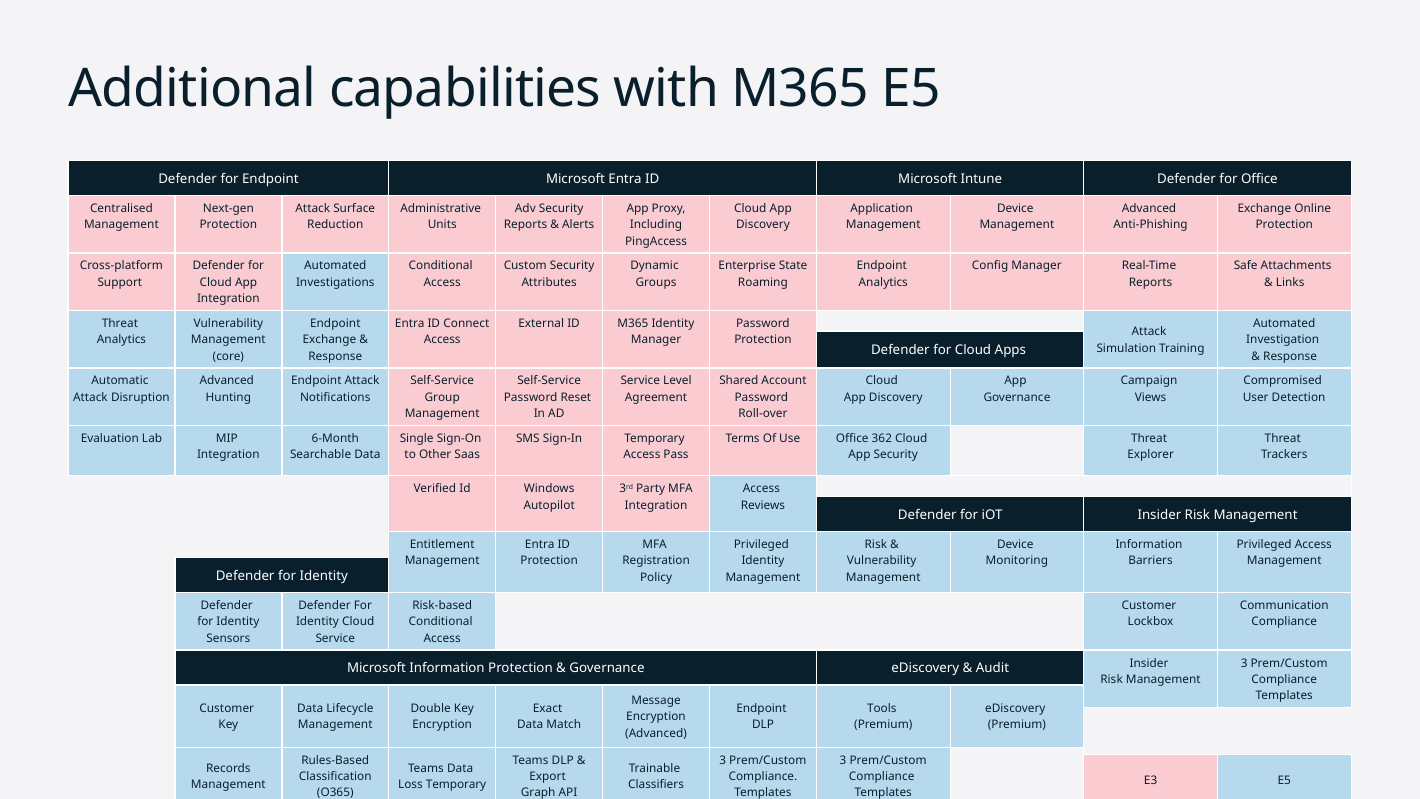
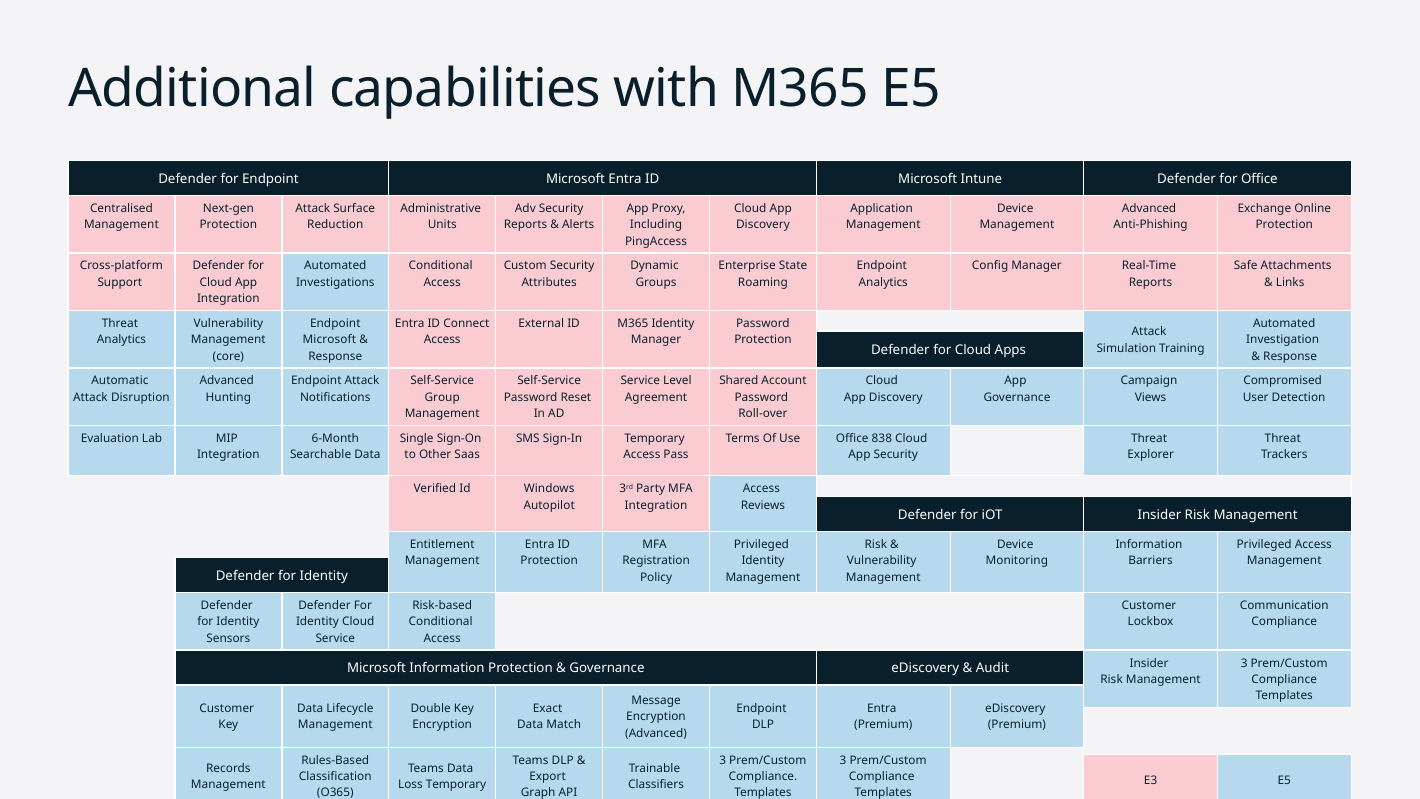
Exchange at (329, 340): Exchange -> Microsoft
362: 362 -> 838
Tools at (882, 708): Tools -> Entra
